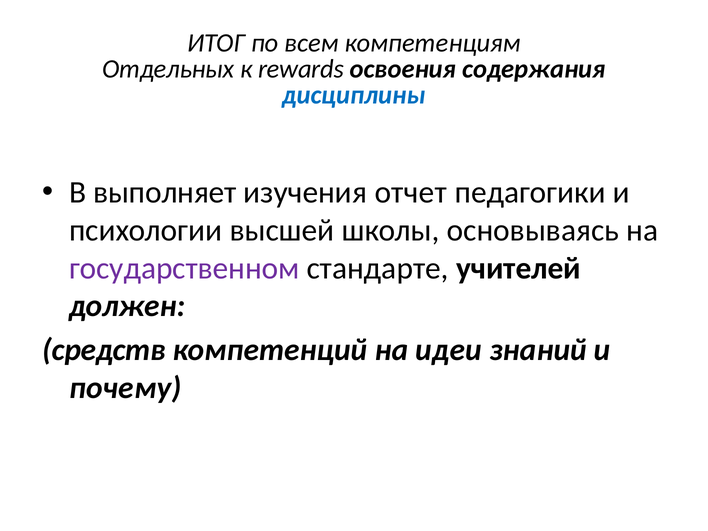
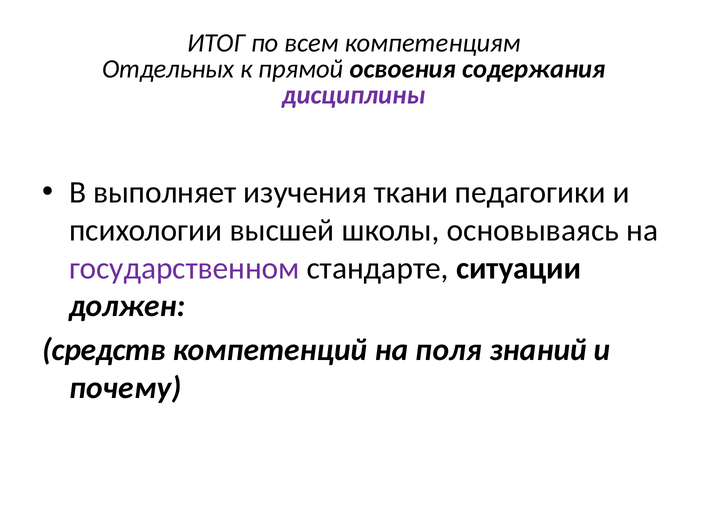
rewards: rewards -> прямой
дисциплины colour: blue -> purple
отчет: отчет -> ткани
учителей: учителей -> ситуации
идеи: идеи -> поля
